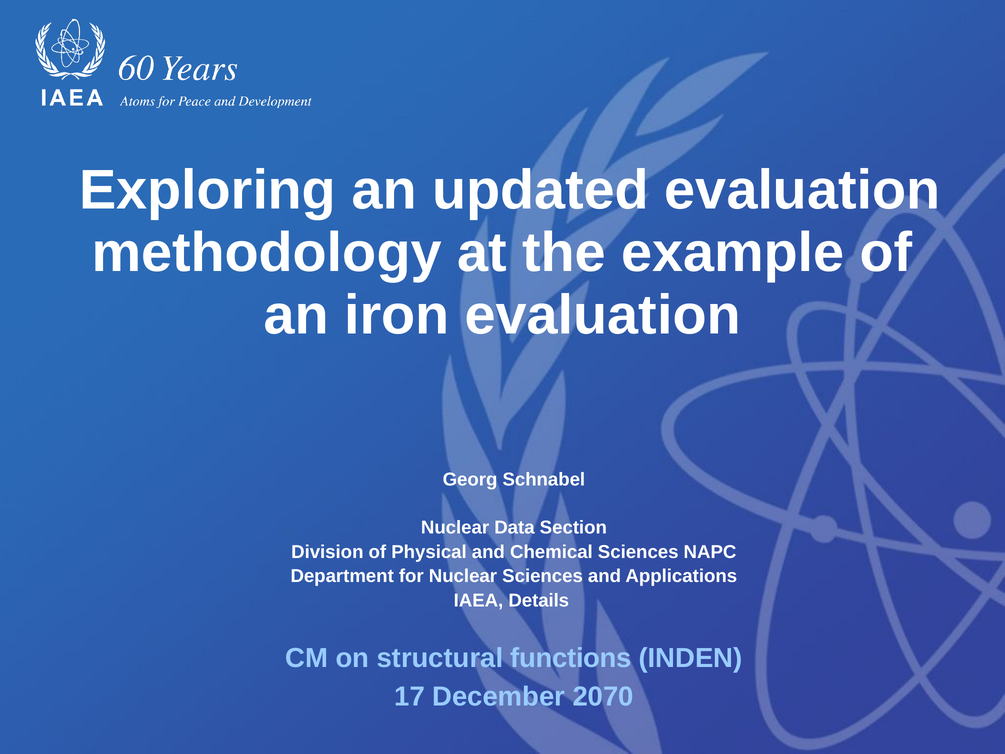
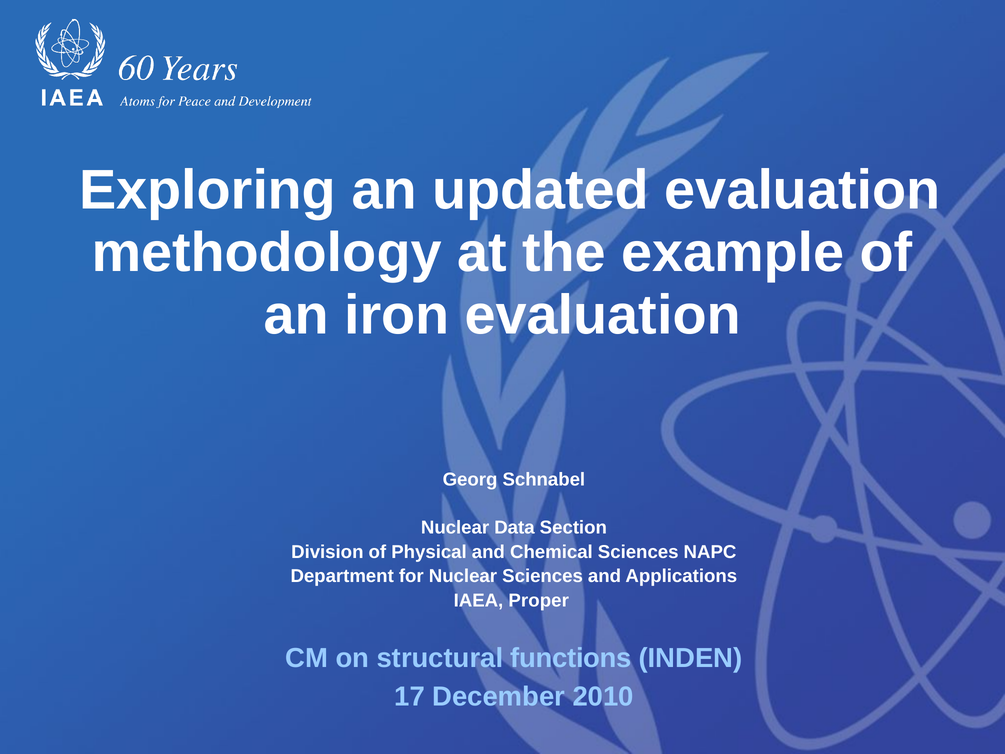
Details: Details -> Proper
2070: 2070 -> 2010
